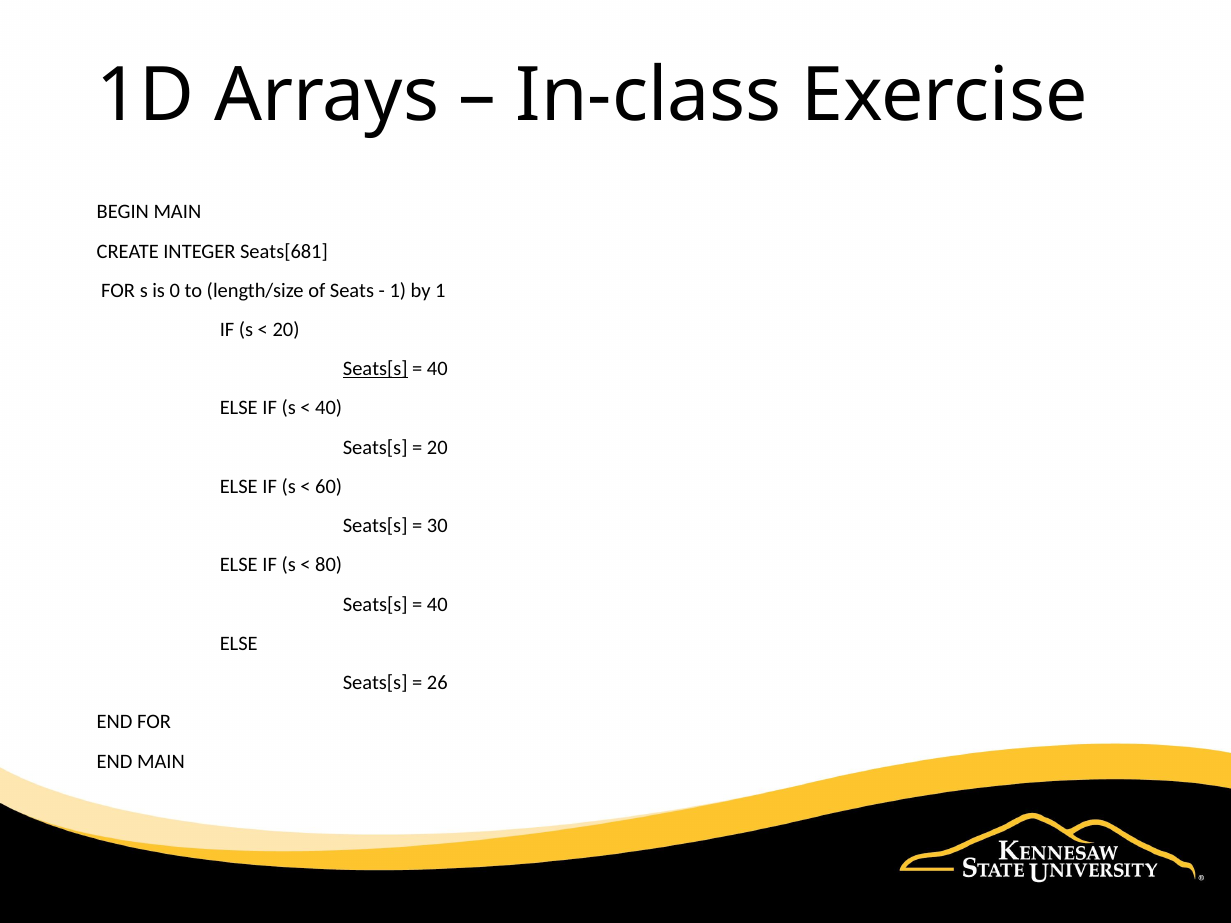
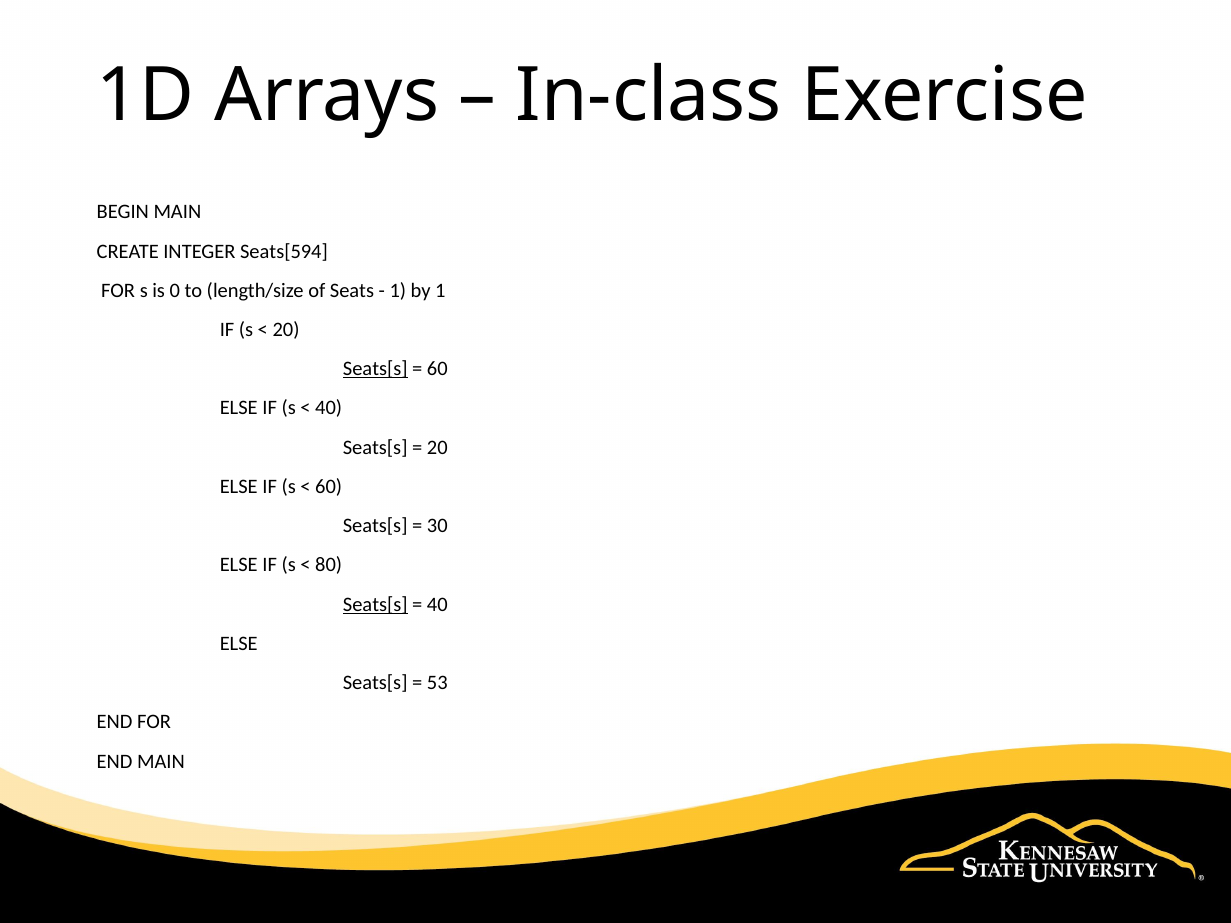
Seats[681: Seats[681 -> Seats[594
40 at (437, 369): 40 -> 60
Seats[s at (375, 605) underline: none -> present
26: 26 -> 53
